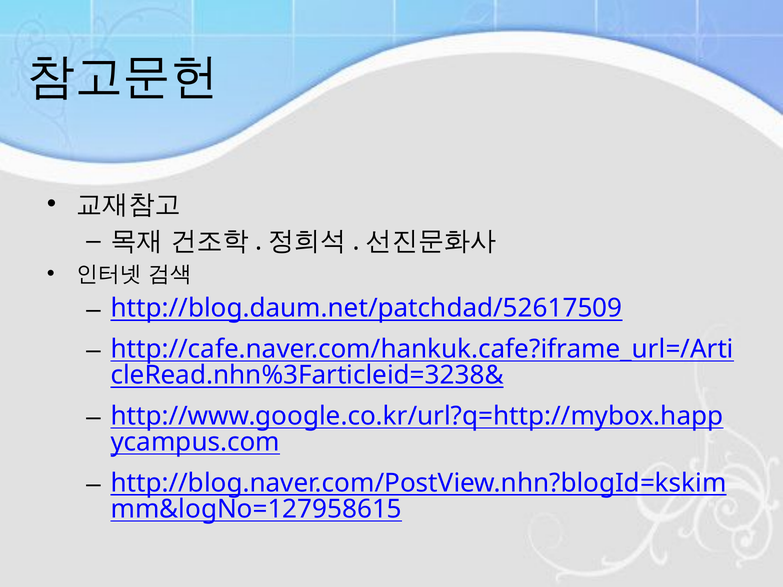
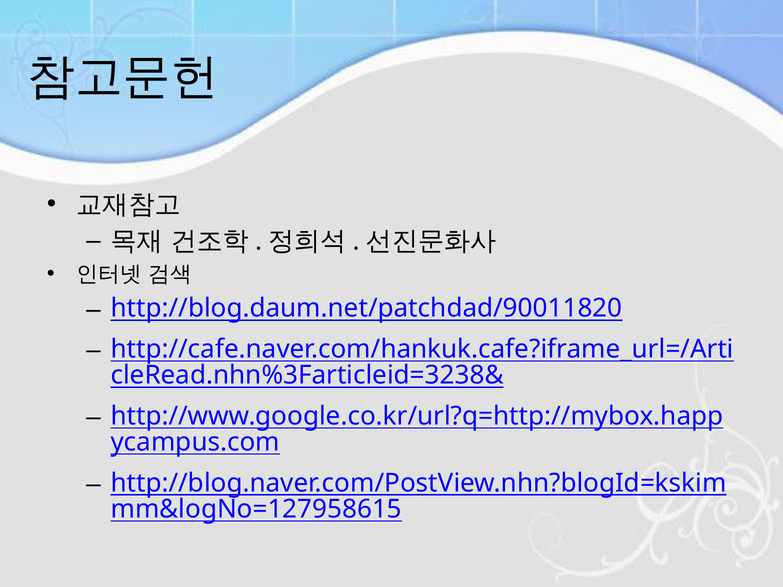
http://blog.daum.net/patchdad/52617509: http://blog.daum.net/patchdad/52617509 -> http://blog.daum.net/patchdad/90011820
